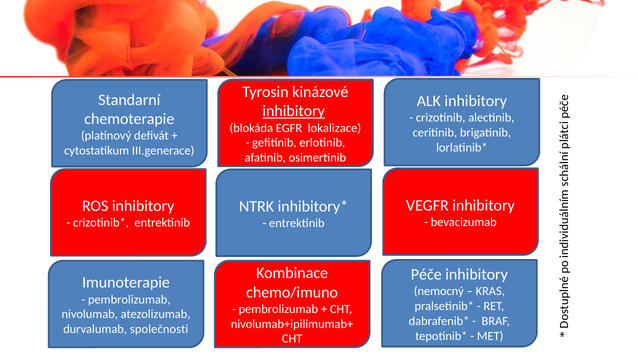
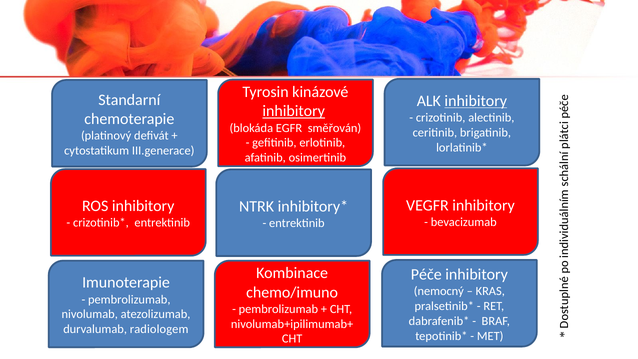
inhibitory at (476, 101) underline: none -> present
lokalizace: lokalizace -> směřován
společnosti: společnosti -> radiologem
